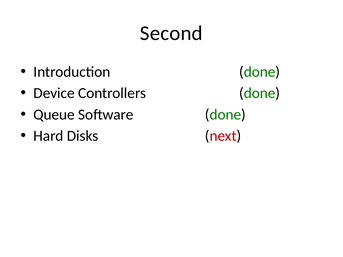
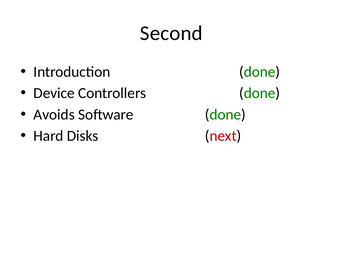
Queue: Queue -> Avoids
